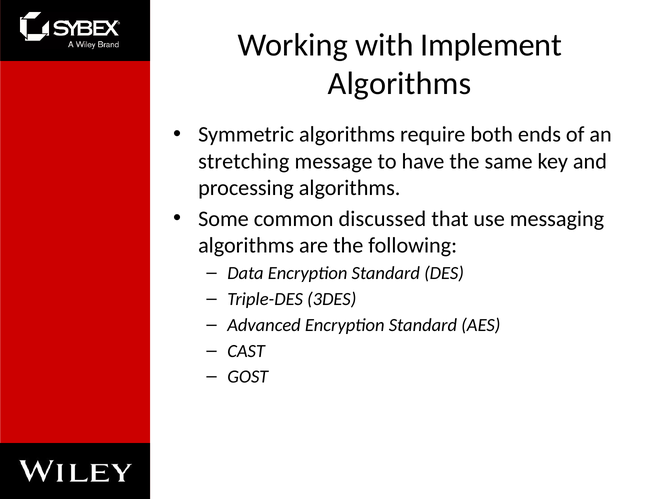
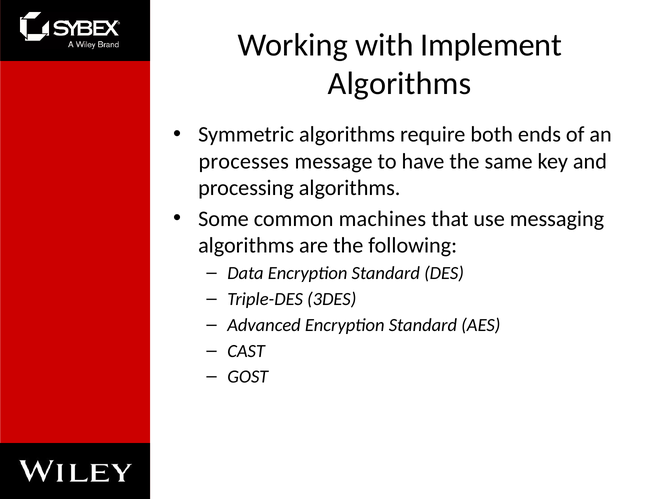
stretching: stretching -> processes
discussed: discussed -> machines
